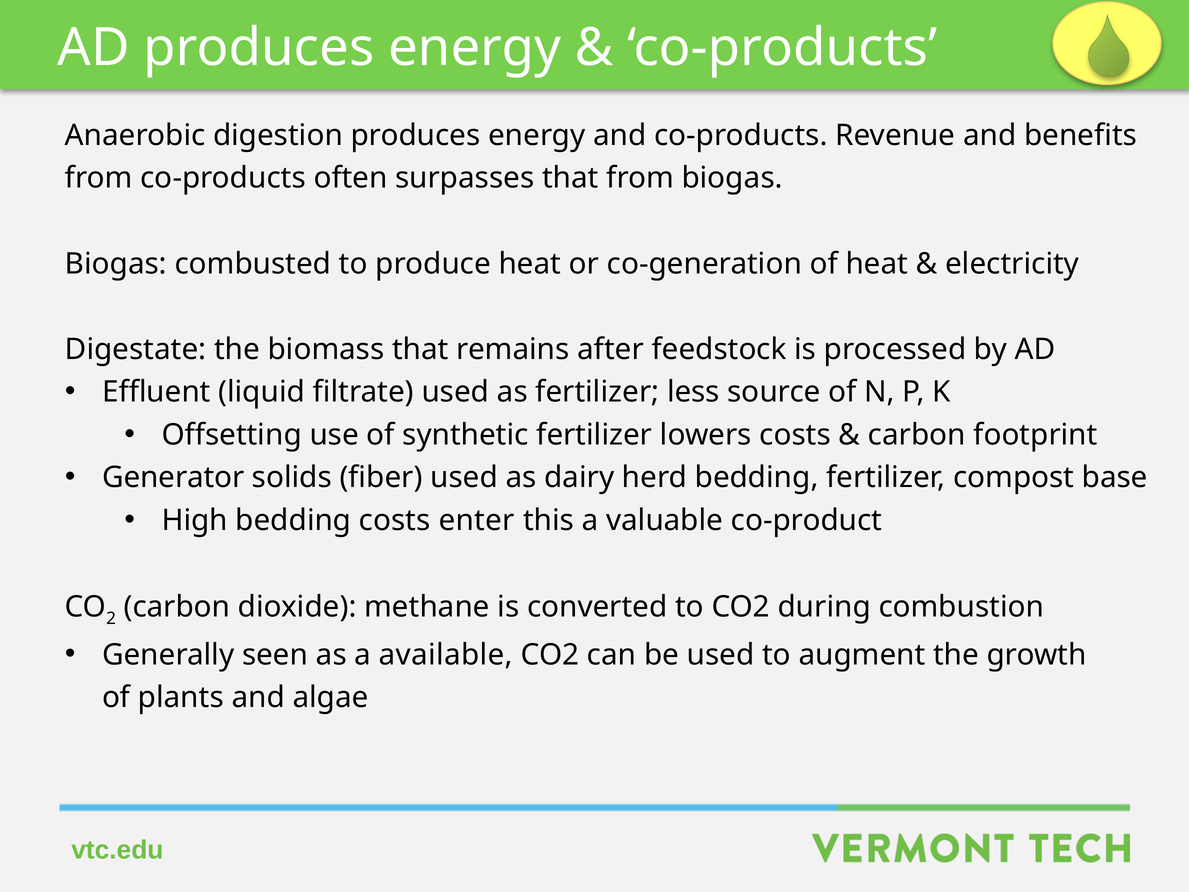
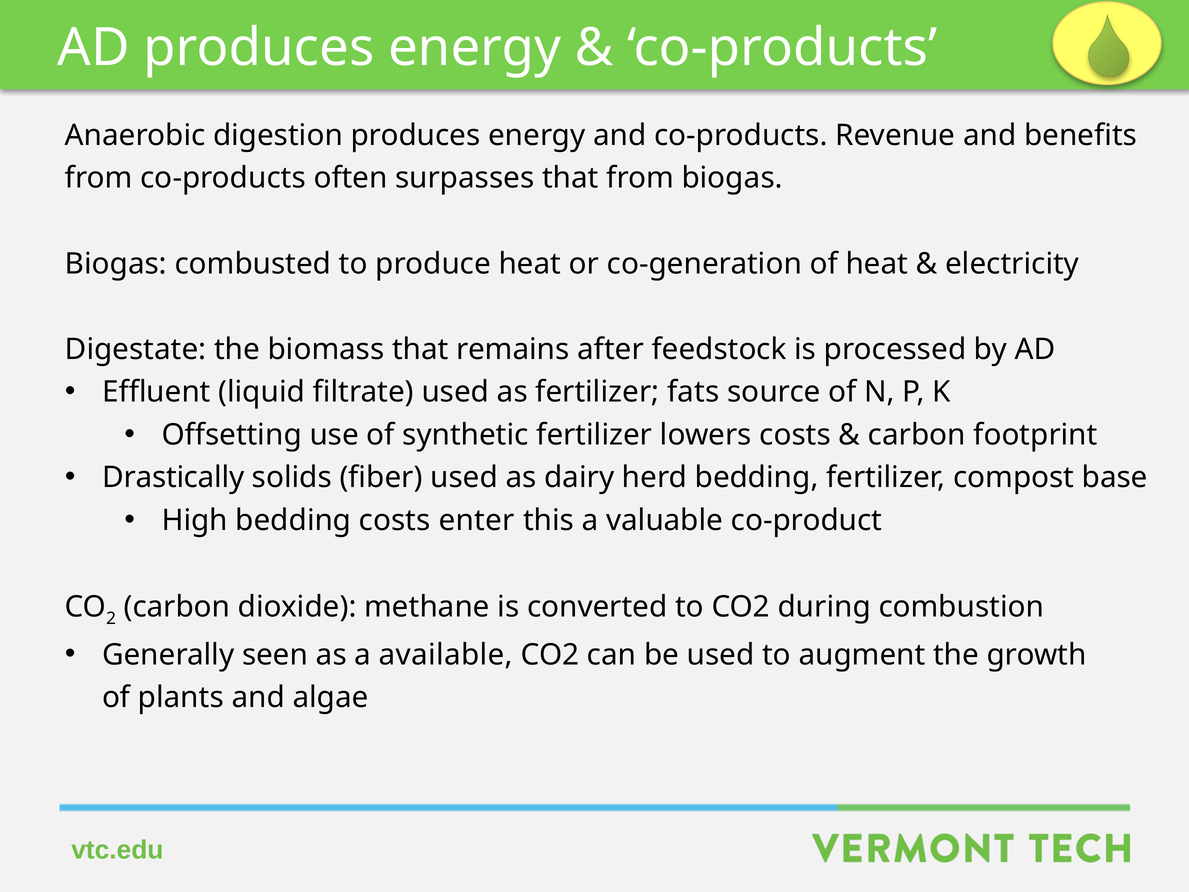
less: less -> fats
Generator: Generator -> Drastically
